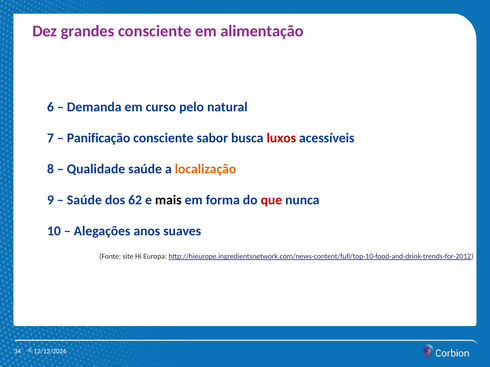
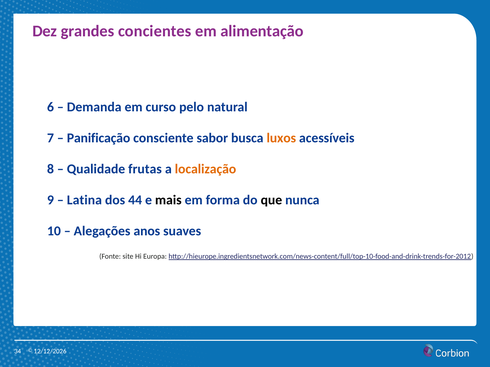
grandes consciente: consciente -> concientes
luxos colour: red -> orange
Qualidade saúde: saúde -> frutas
Saúde at (84, 200): Saúde -> Latina
62: 62 -> 44
que colour: red -> black
